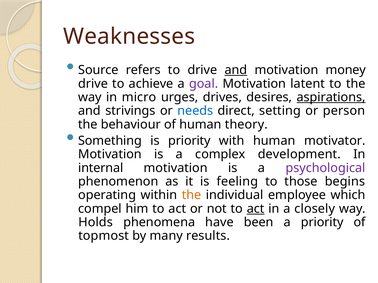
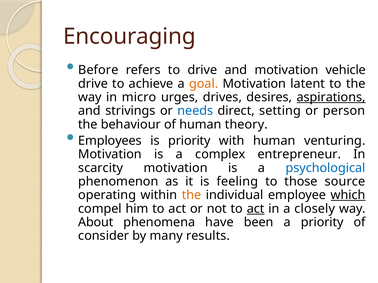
Weaknesses: Weaknesses -> Encouraging
Source: Source -> Before
and at (236, 70) underline: present -> none
money: money -> vehicle
goal colour: purple -> orange
Something: Something -> Employees
motivator: motivator -> venturing
development: development -> entrepreneur
internal: internal -> scarcity
psychological colour: purple -> blue
begins: begins -> source
which underline: none -> present
Holds: Holds -> About
topmost: topmost -> consider
